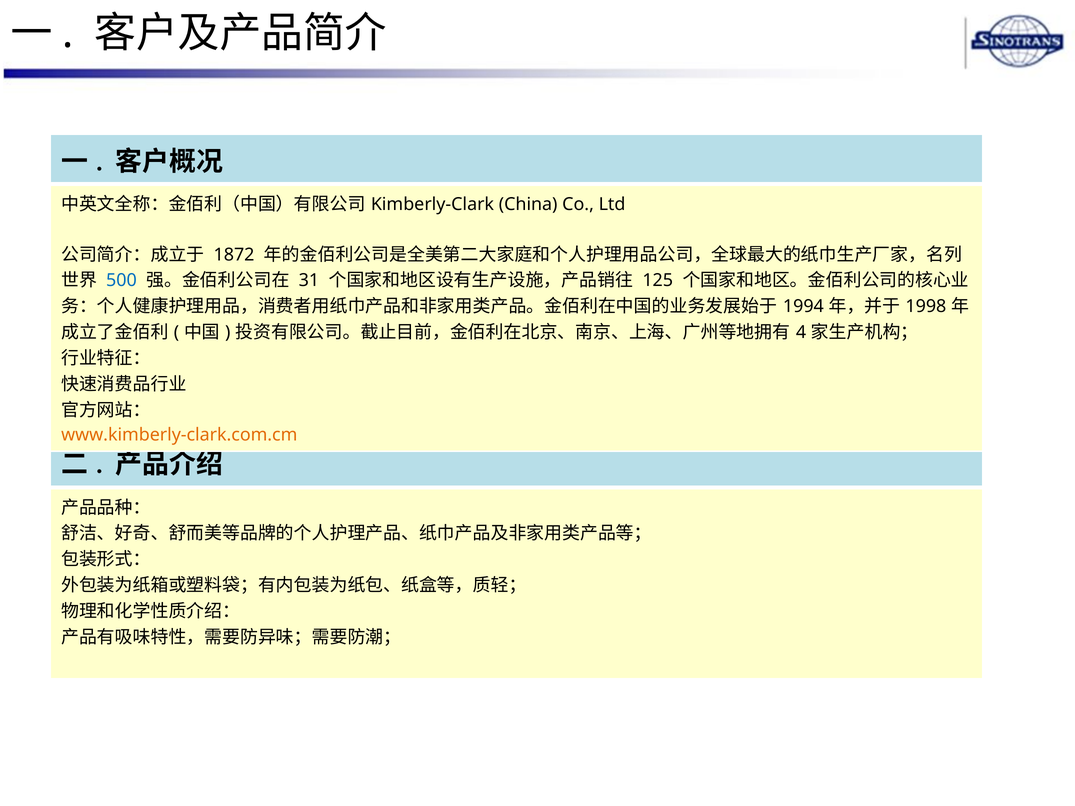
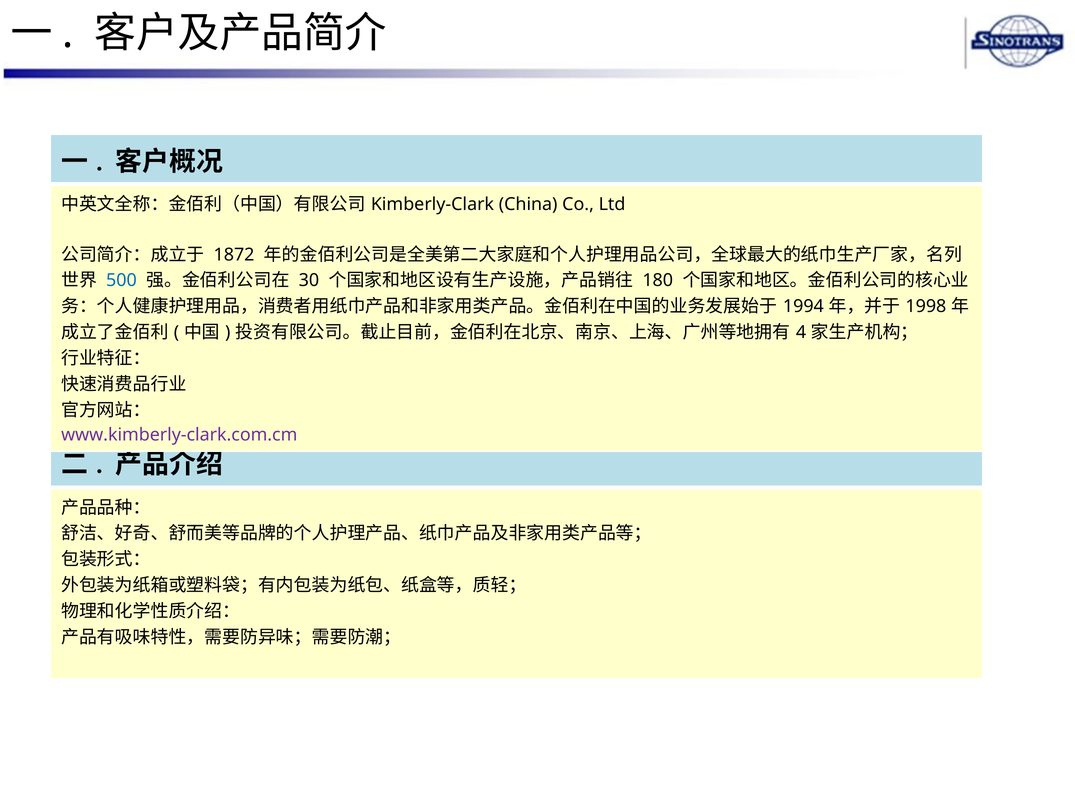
31: 31 -> 30
125: 125 -> 180
www.kimberly-clark.com.cm colour: orange -> purple
